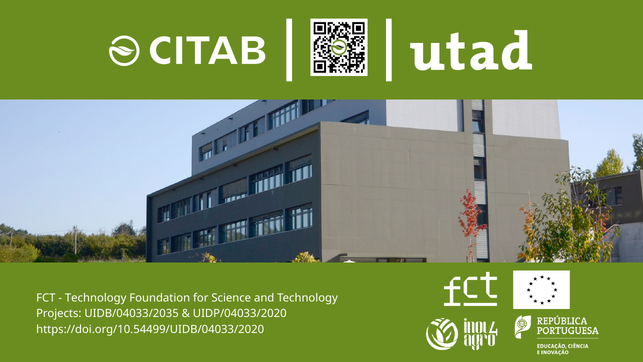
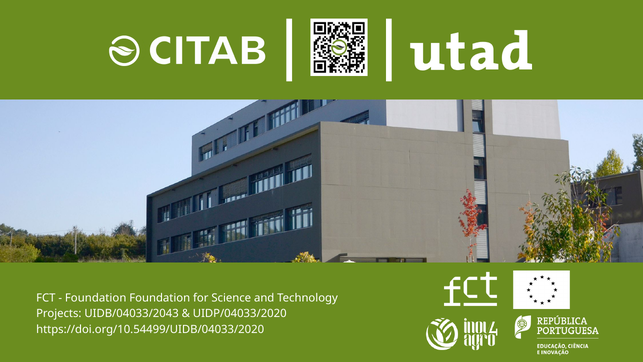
Technology at (96, 298): Technology -> Foundation
UIDB/04033/2035: UIDB/04033/2035 -> UIDB/04033/2043
